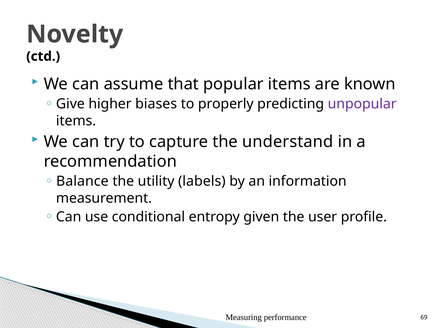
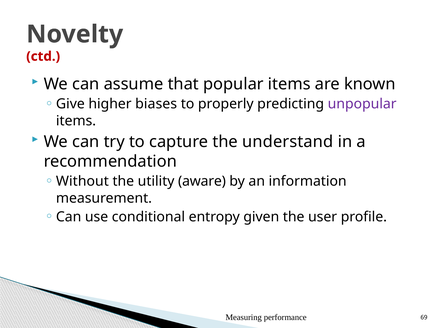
ctd colour: black -> red
Balance: Balance -> Without
labels: labels -> aware
